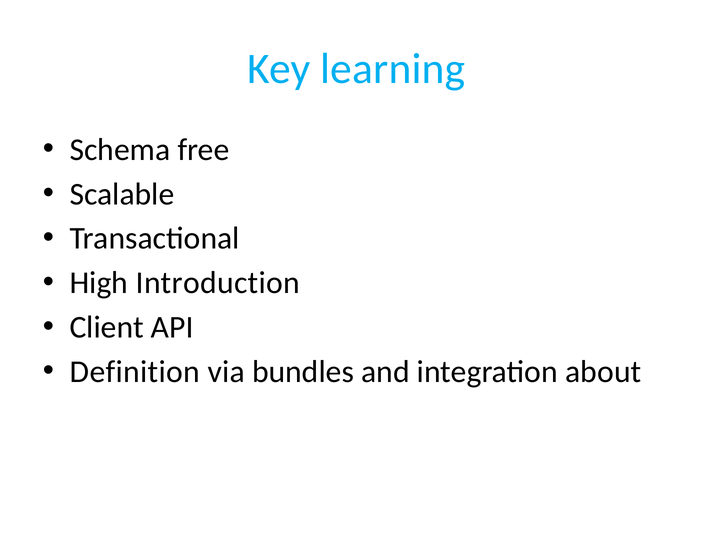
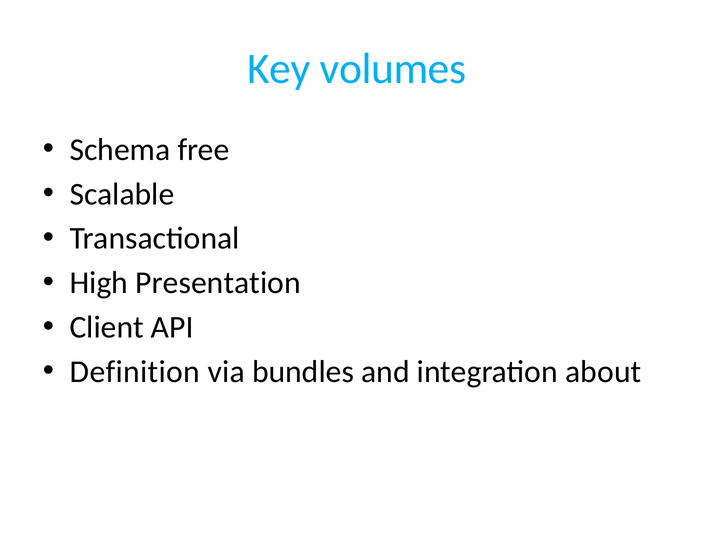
learning: learning -> volumes
Introduction: Introduction -> Presentation
